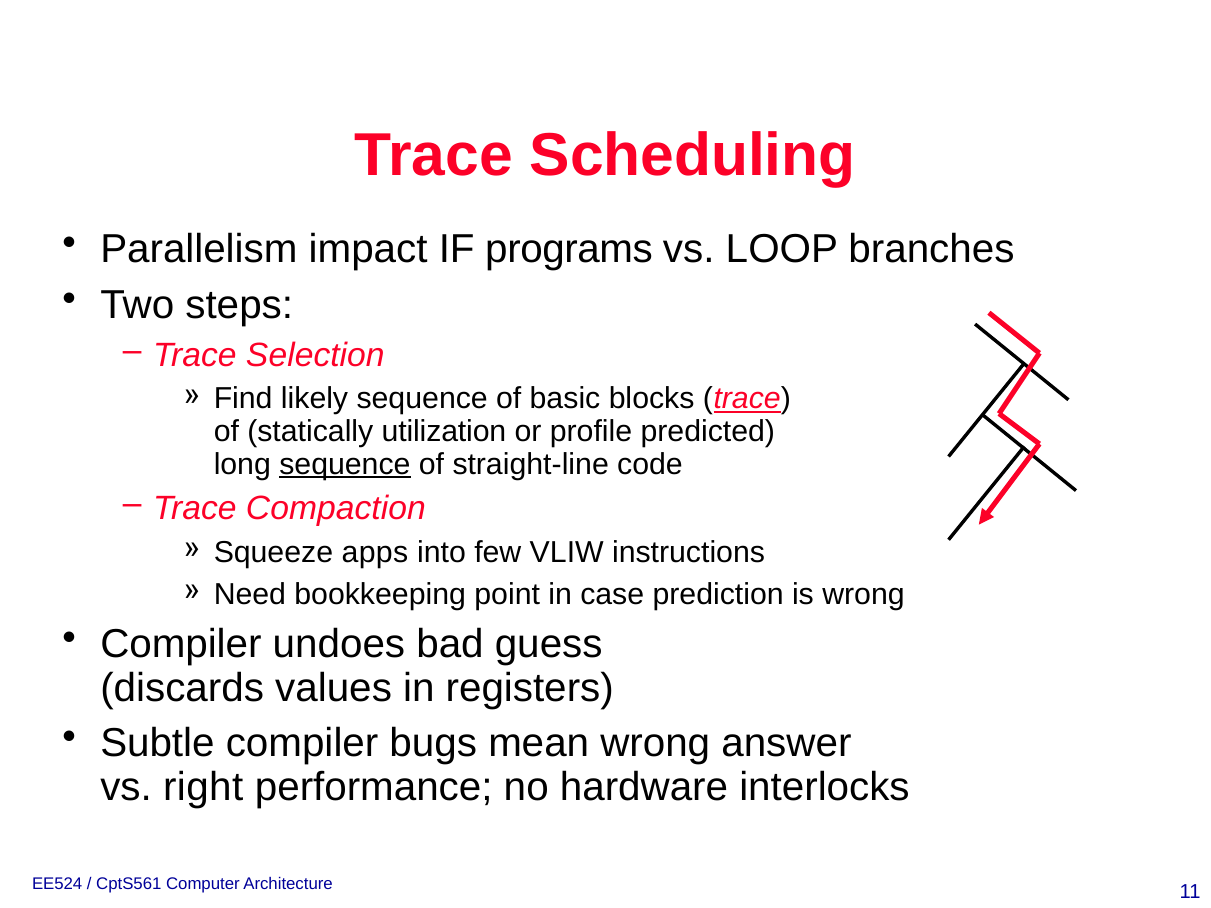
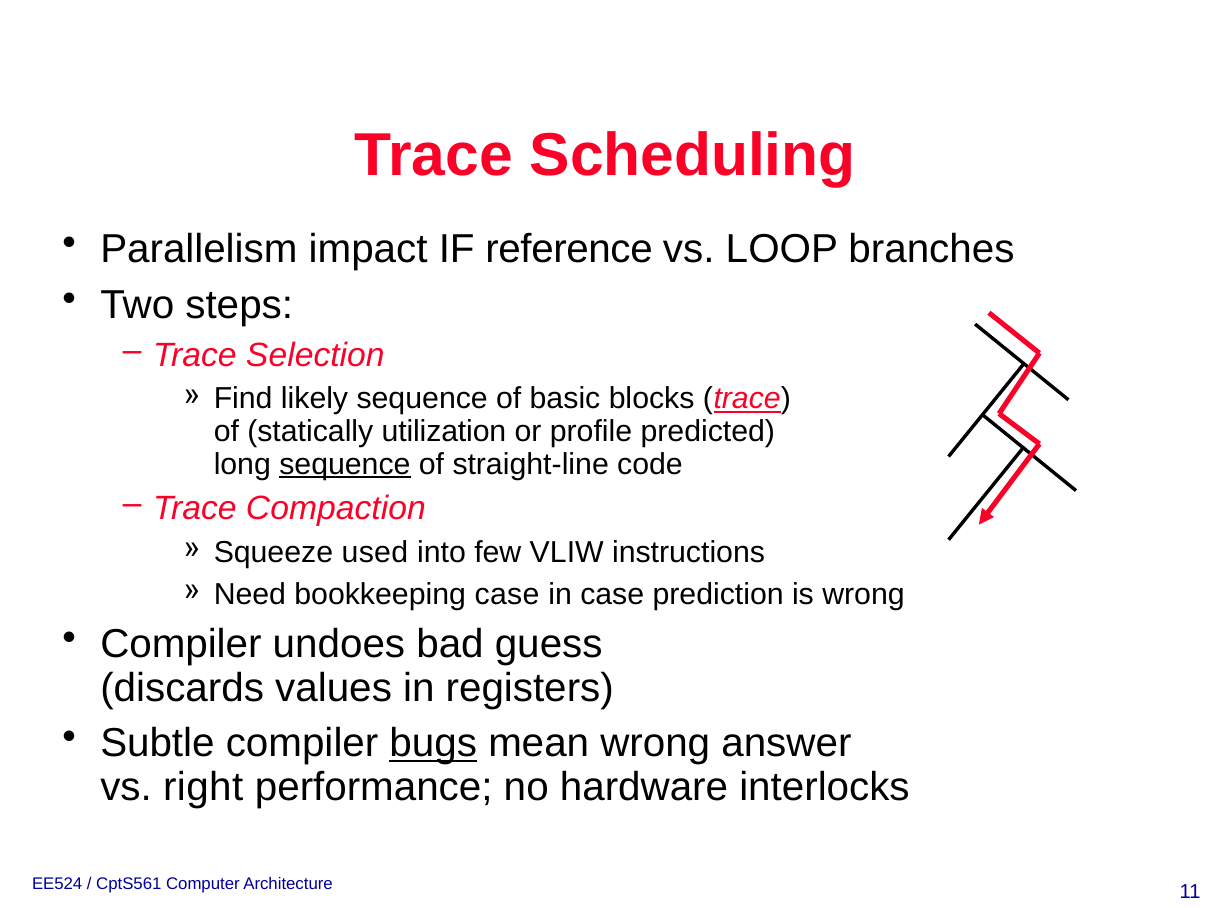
programs: programs -> reference
apps: apps -> used
bookkeeping point: point -> case
bugs underline: none -> present
